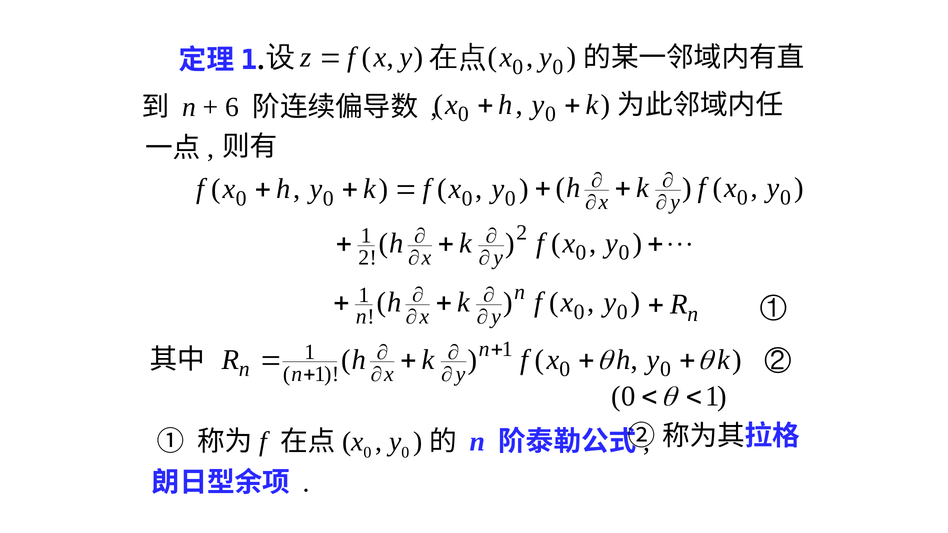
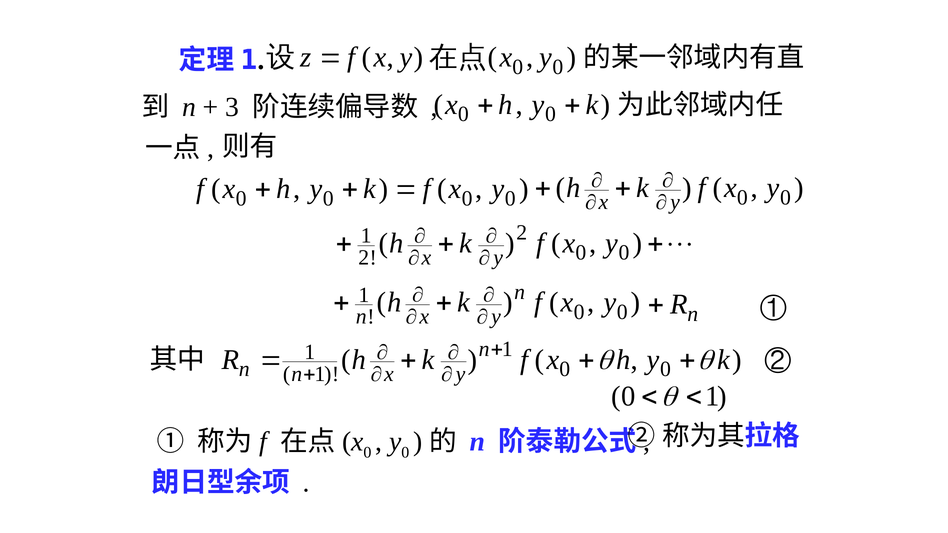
6: 6 -> 3
